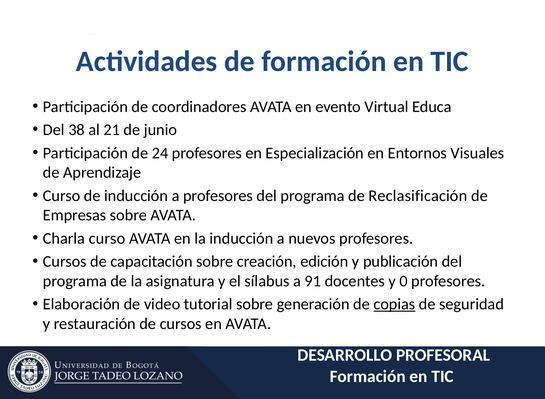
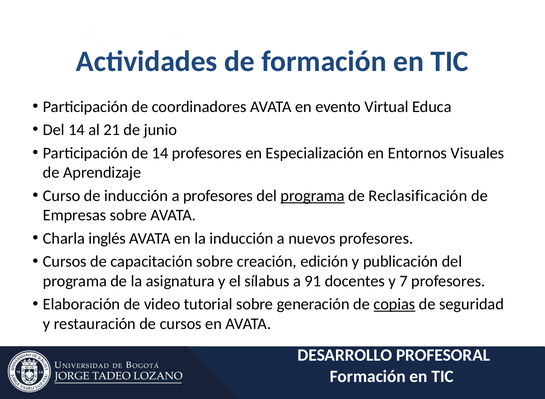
Del 38: 38 -> 14
de 24: 24 -> 14
programa at (313, 196) underline: none -> present
Charla curso: curso -> inglés
0: 0 -> 7
